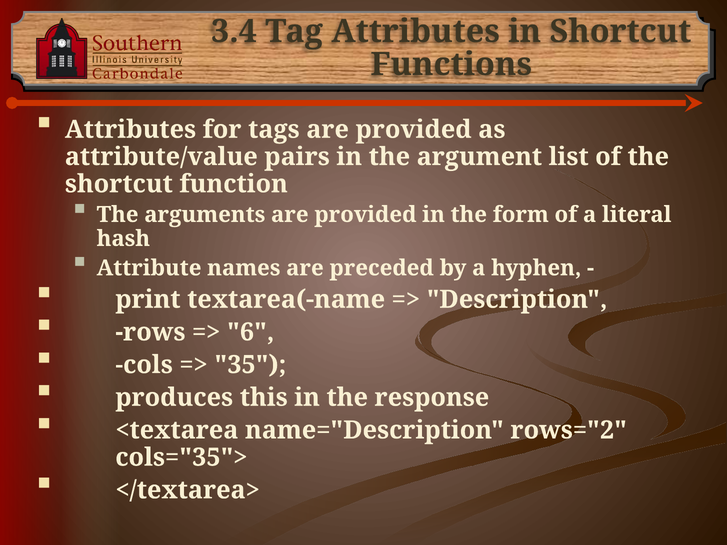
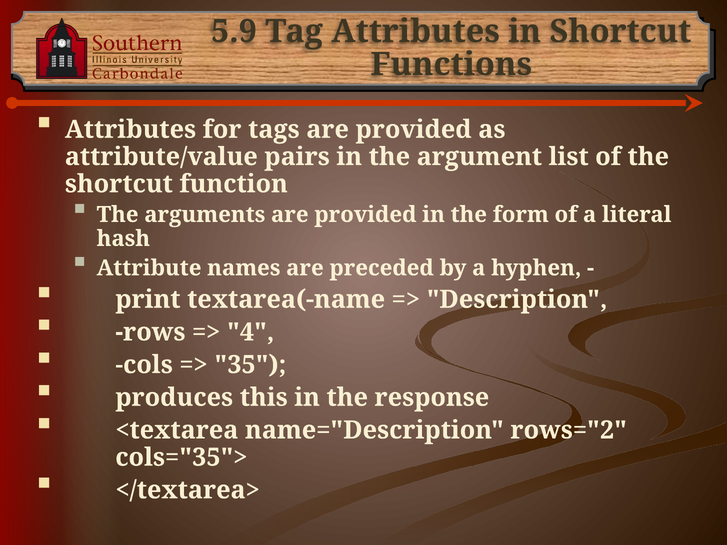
3.4: 3.4 -> 5.9
6: 6 -> 4
